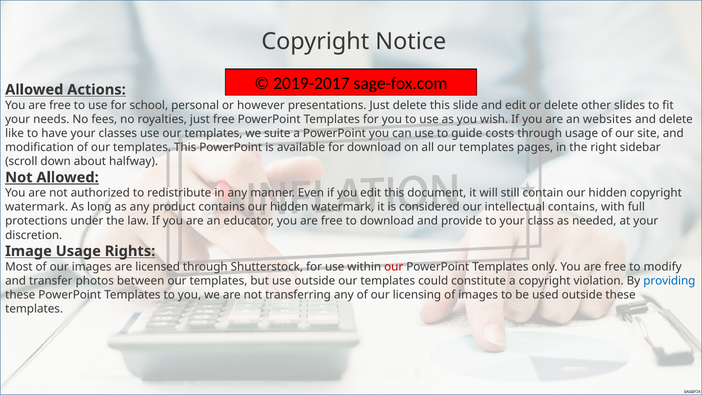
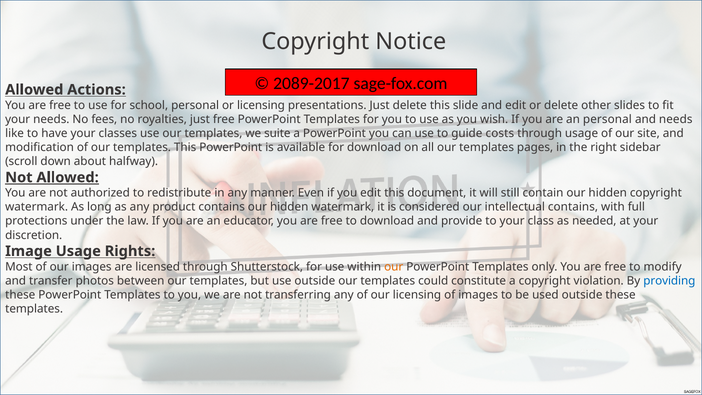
2019-2017: 2019-2017 -> 2089-2017
or however: however -> licensing
an websites: websites -> personal
and delete: delete -> needs
our at (394, 267) colour: red -> orange
